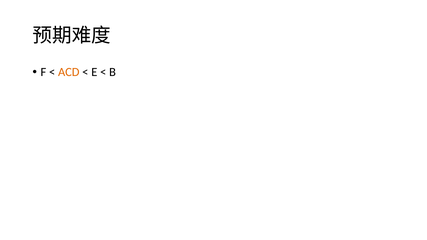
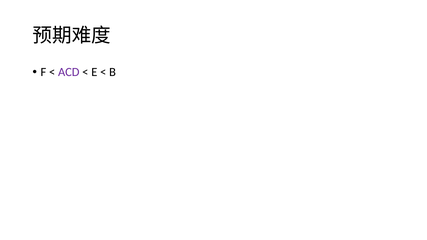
ACD colour: orange -> purple
